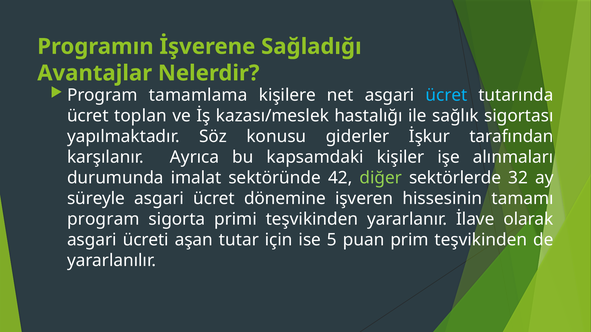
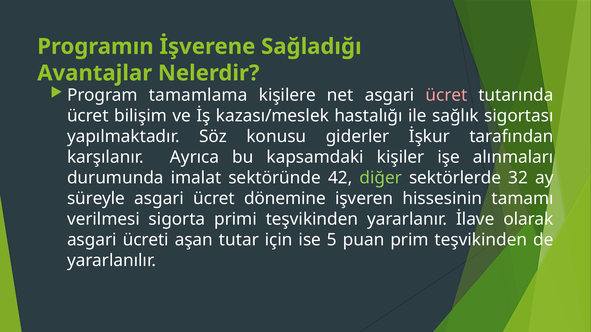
ücret at (446, 95) colour: light blue -> pink
toplan: toplan -> bilişim
program at (103, 219): program -> verilmesi
